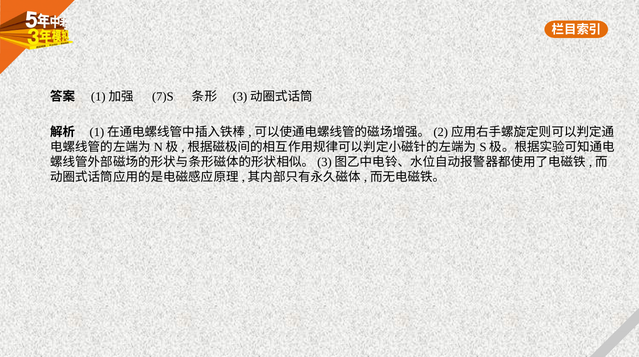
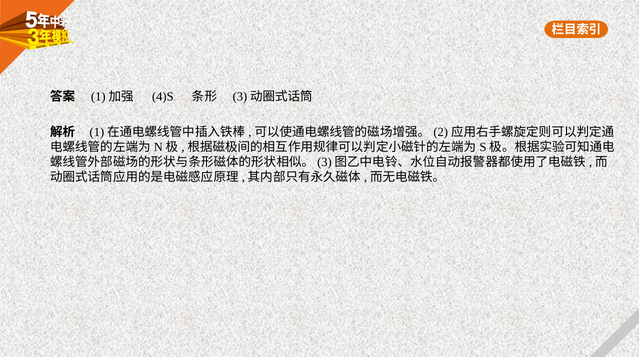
7)S: 7)S -> 4)S
